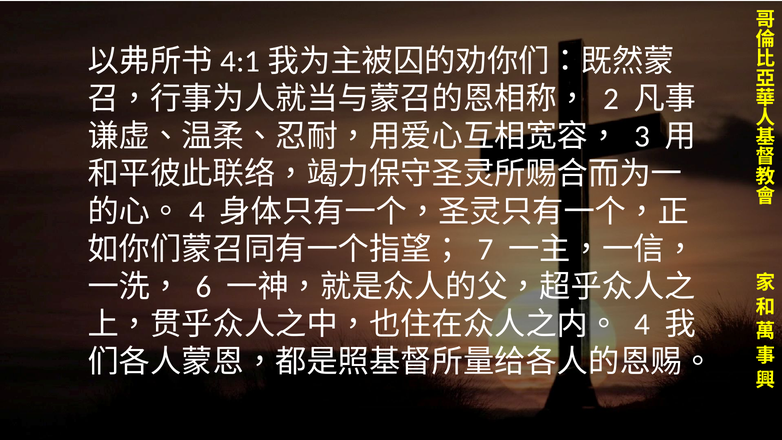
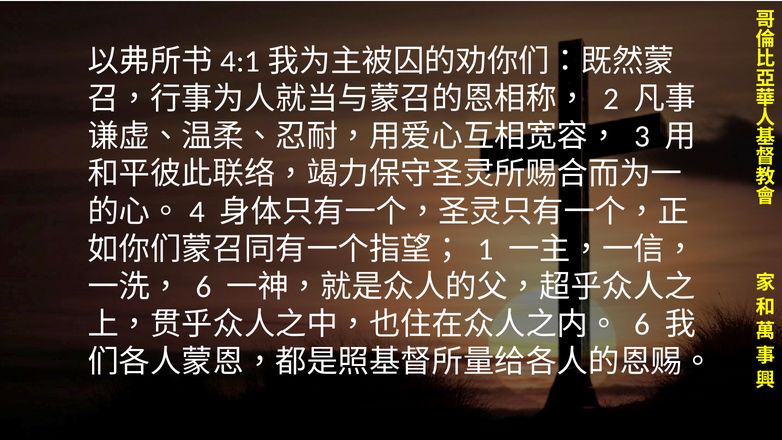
7: 7 -> 1
4 at (642, 324): 4 -> 6
